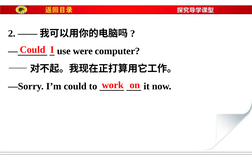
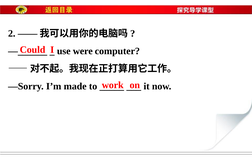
I’m could: could -> made
